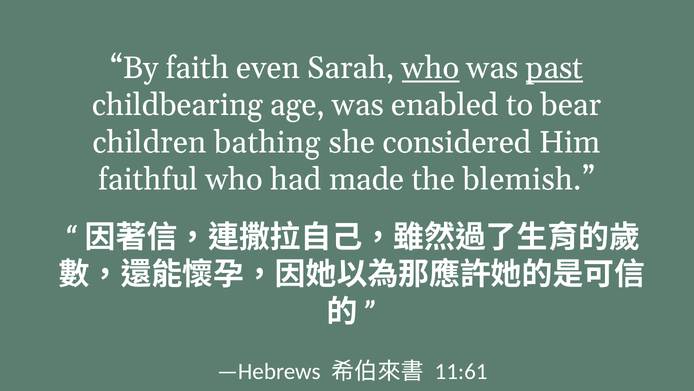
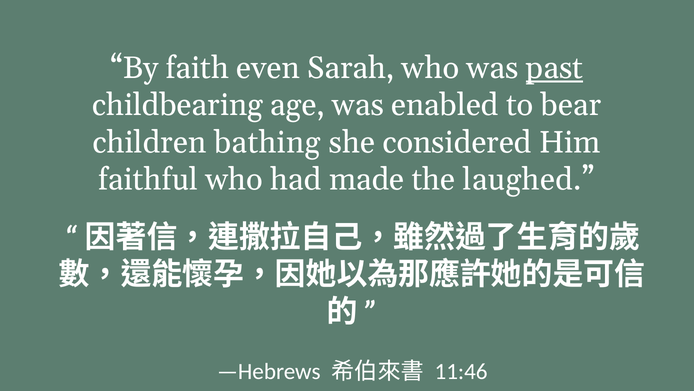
who at (431, 68) underline: present -> none
blemish: blemish -> laughed
11:61: 11:61 -> 11:46
